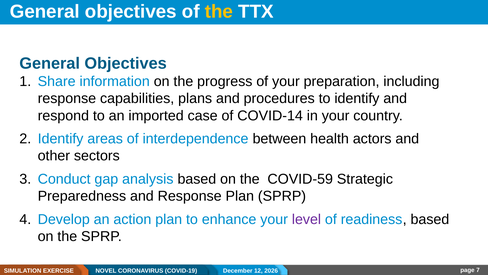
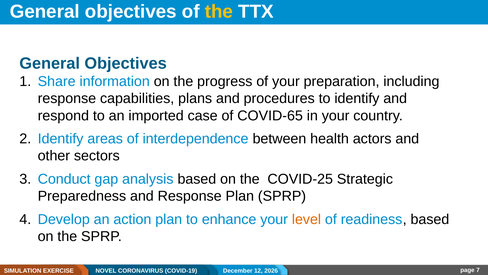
COVID-14: COVID-14 -> COVID-65
COVID-59: COVID-59 -> COVID-25
level colour: purple -> orange
